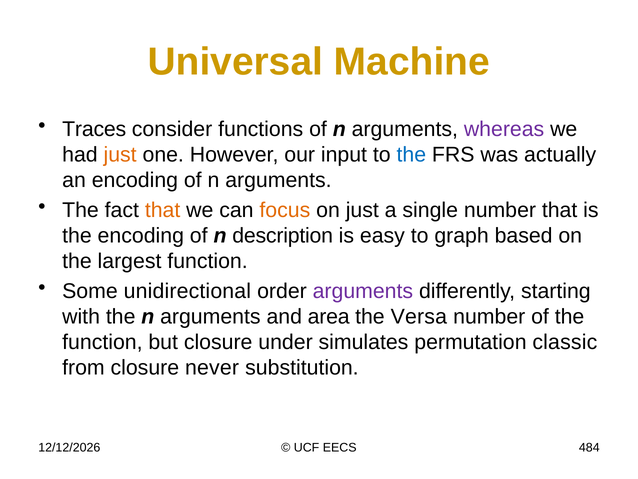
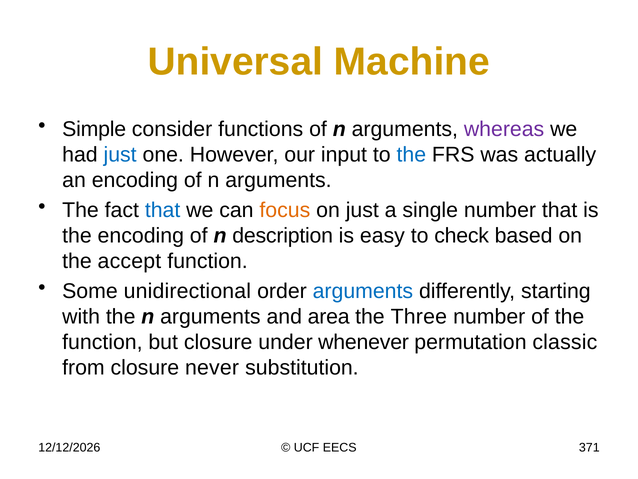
Traces: Traces -> Simple
just at (120, 155) colour: orange -> blue
that at (163, 210) colour: orange -> blue
graph: graph -> check
largest: largest -> accept
arguments at (363, 291) colour: purple -> blue
Versa: Versa -> Three
simulates: simulates -> whenever
484: 484 -> 371
